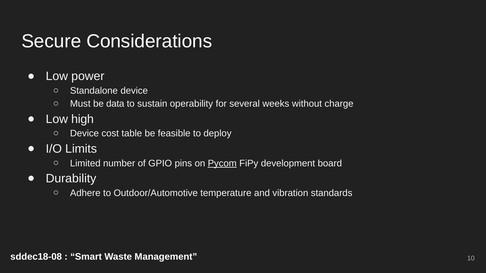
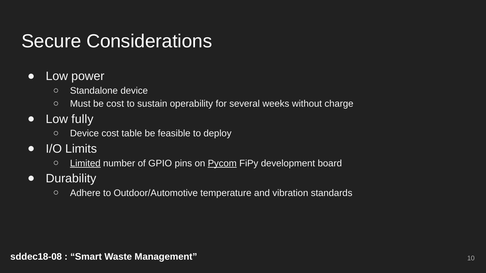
be data: data -> cost
high: high -> fully
Limited underline: none -> present
